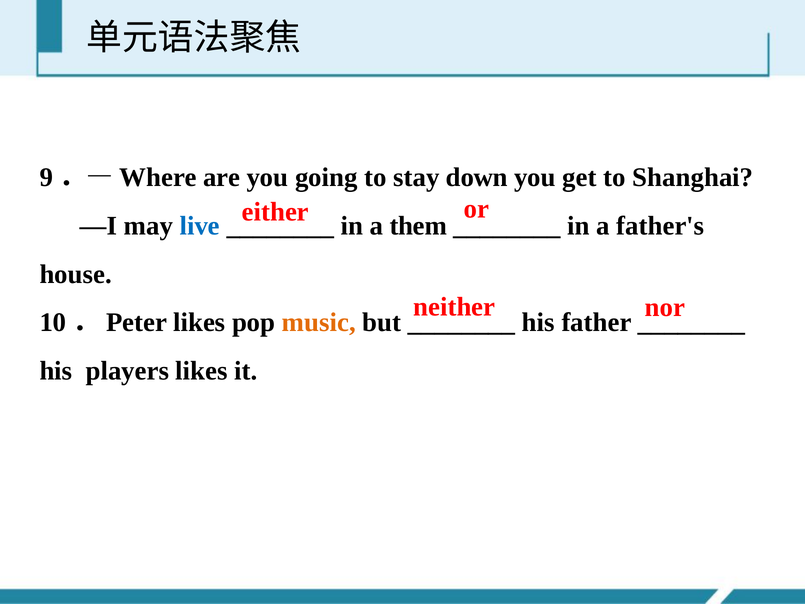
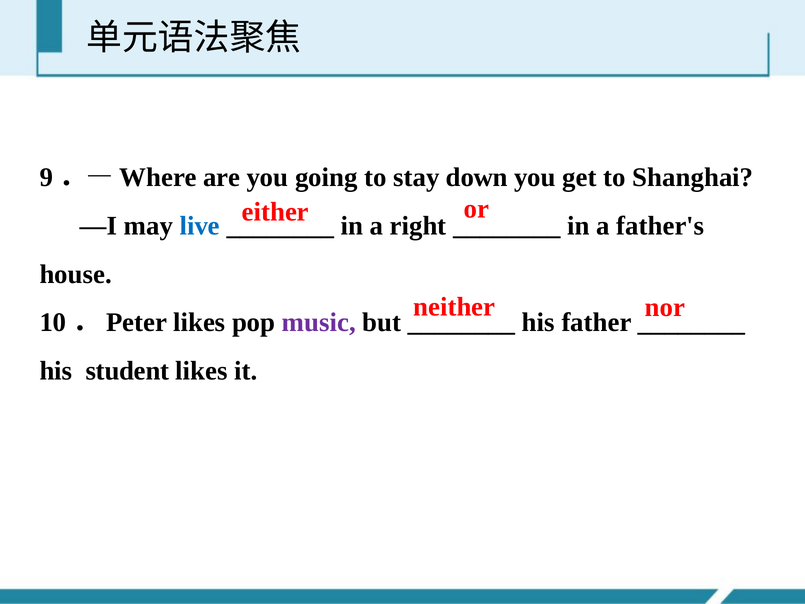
them: them -> right
music colour: orange -> purple
players: players -> student
